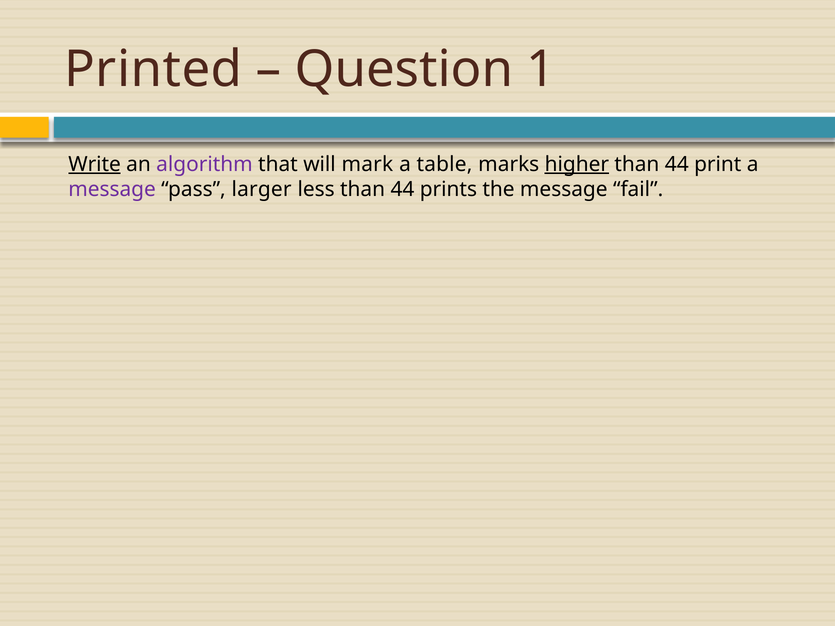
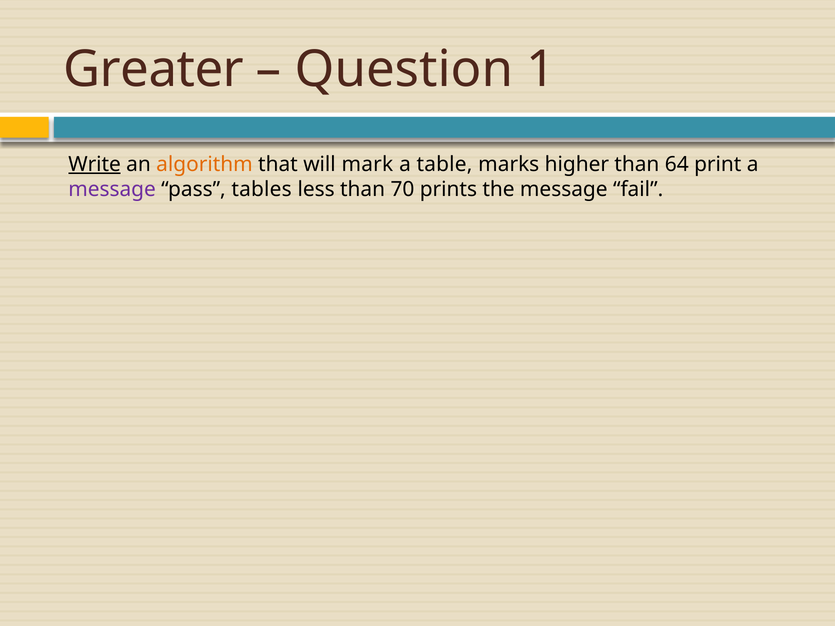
Printed: Printed -> Greater
algorithm colour: purple -> orange
higher underline: present -> none
44 at (677, 164): 44 -> 64
larger: larger -> tables
less than 44: 44 -> 70
